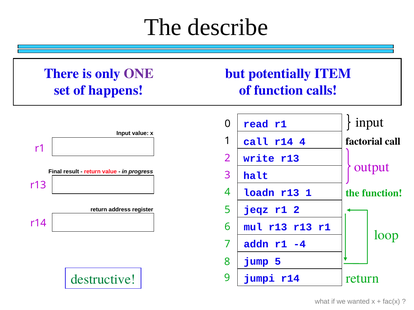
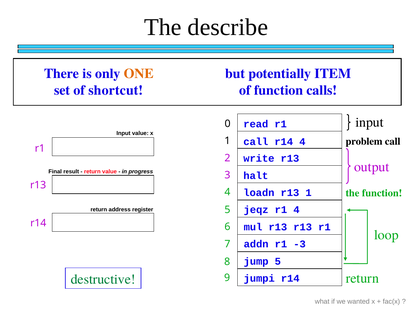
ONE colour: purple -> orange
happens: happens -> shortcut
factorial: factorial -> problem
r1 2: 2 -> 4
-4: -4 -> -3
